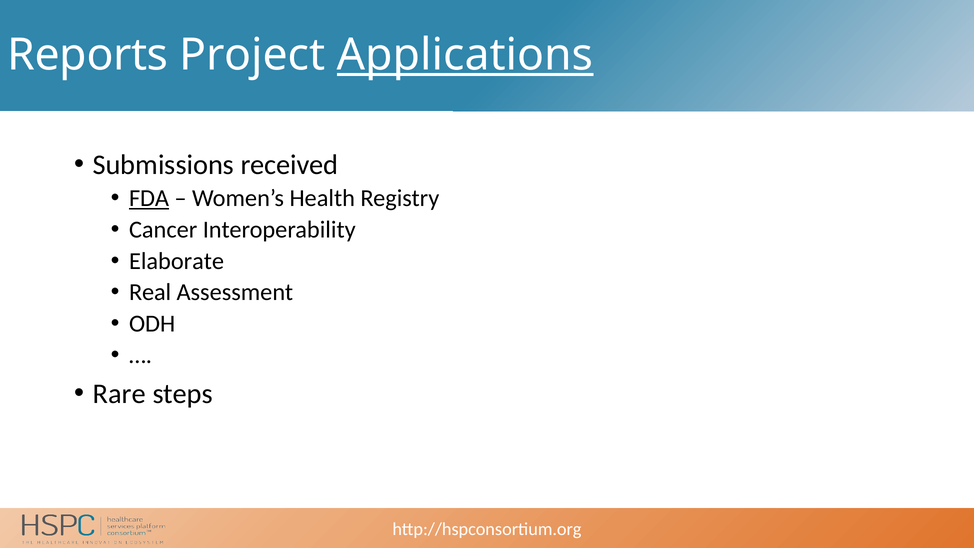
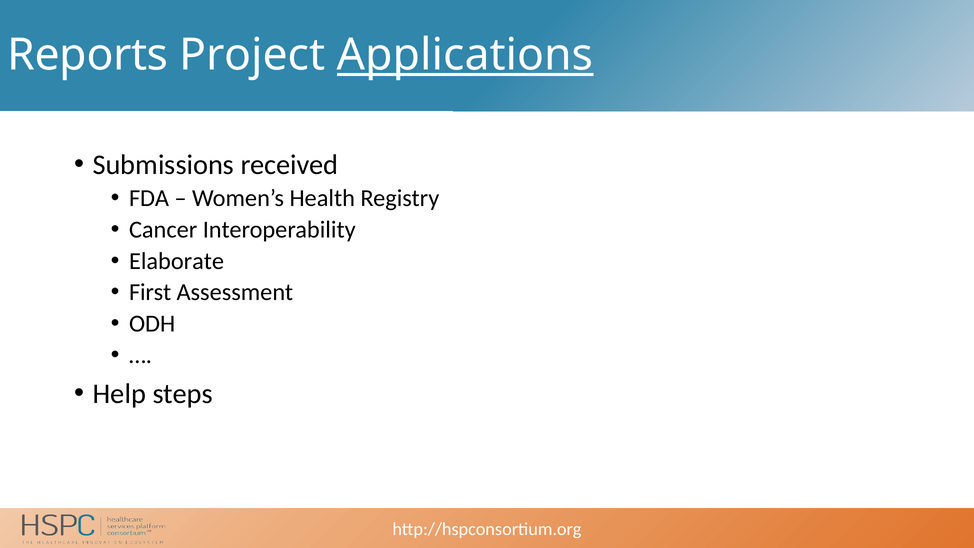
FDA underline: present -> none
Real: Real -> First
Rare: Rare -> Help
